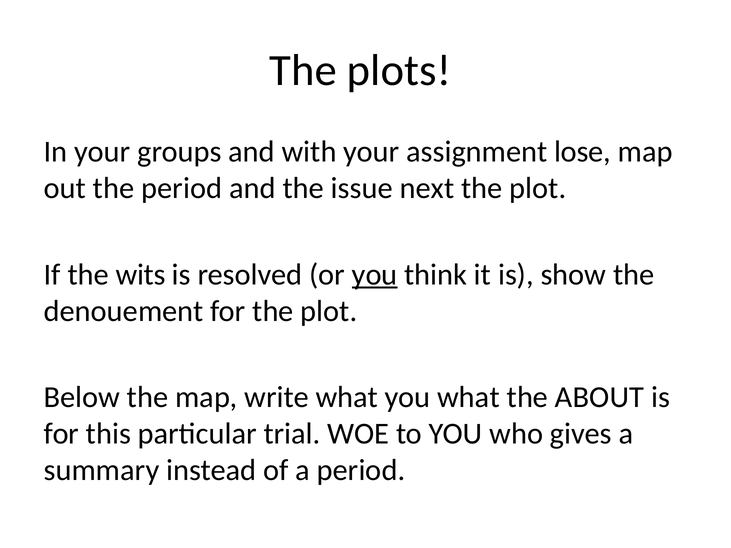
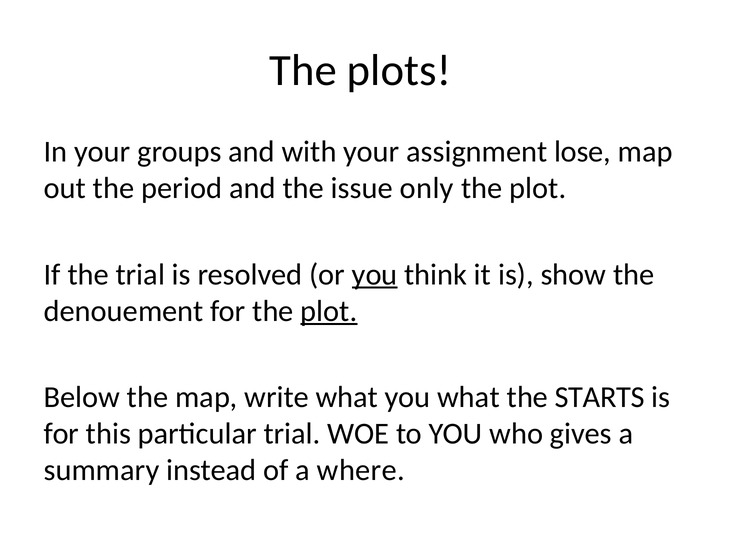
next: next -> only
the wits: wits -> trial
plot at (329, 311) underline: none -> present
ABOUT: ABOUT -> STARTS
a period: period -> where
